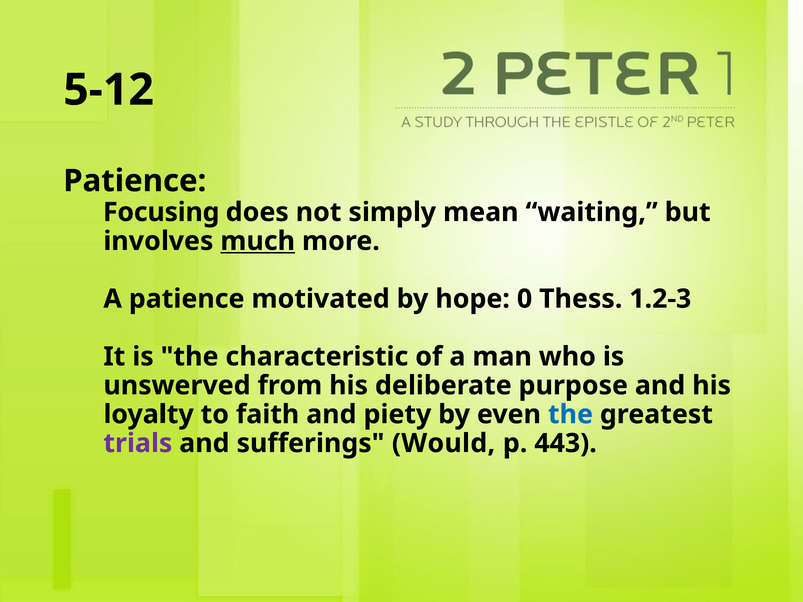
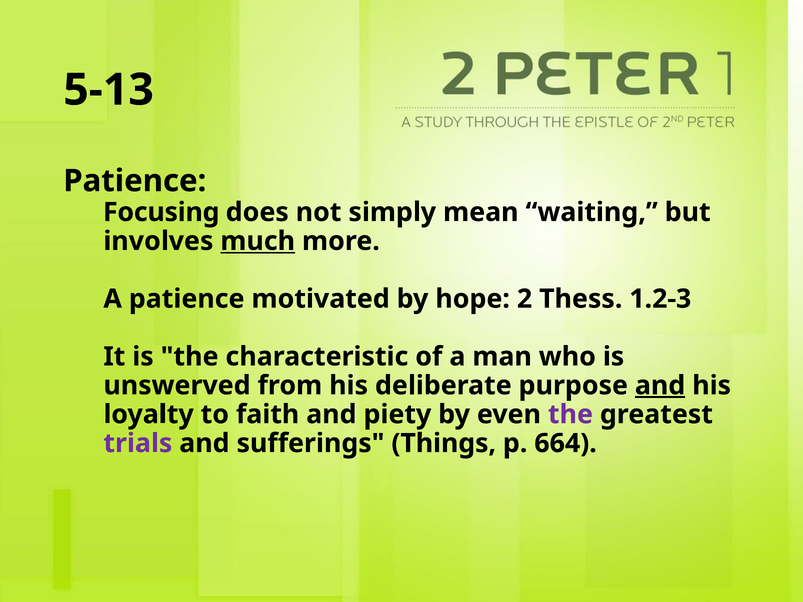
5-12: 5-12 -> 5-13
0: 0 -> 2
and at (660, 386) underline: none -> present
the at (570, 415) colour: blue -> purple
Would: Would -> Things
443: 443 -> 664
